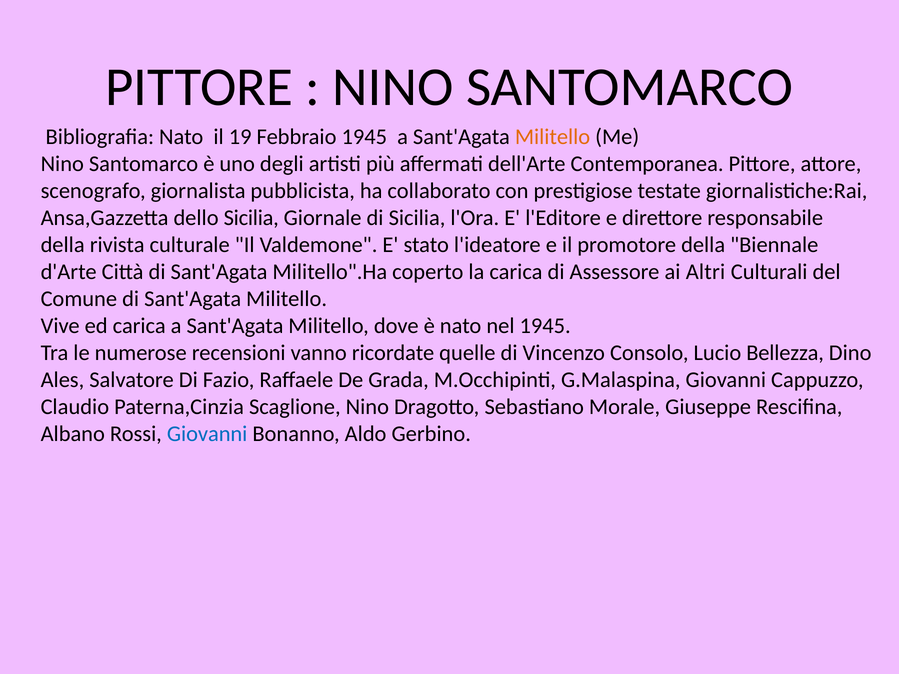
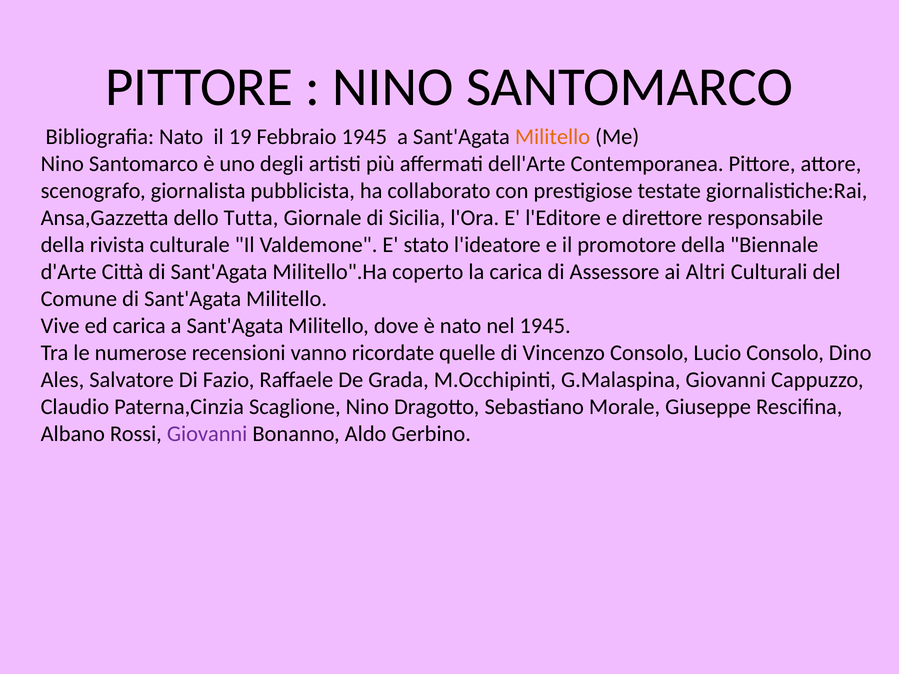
dello Sicilia: Sicilia -> Tutta
Lucio Bellezza: Bellezza -> Consolo
Giovanni at (207, 434) colour: blue -> purple
